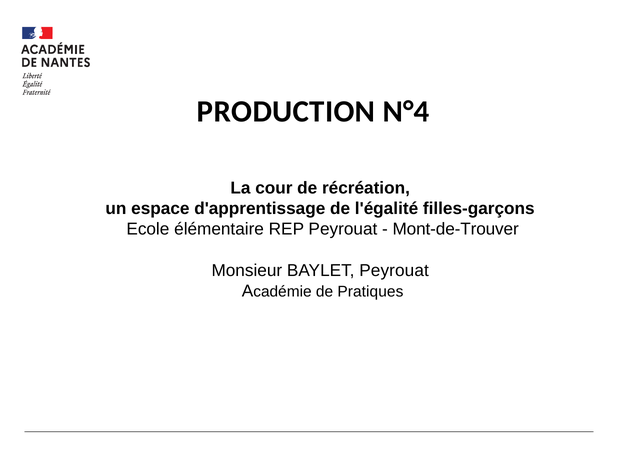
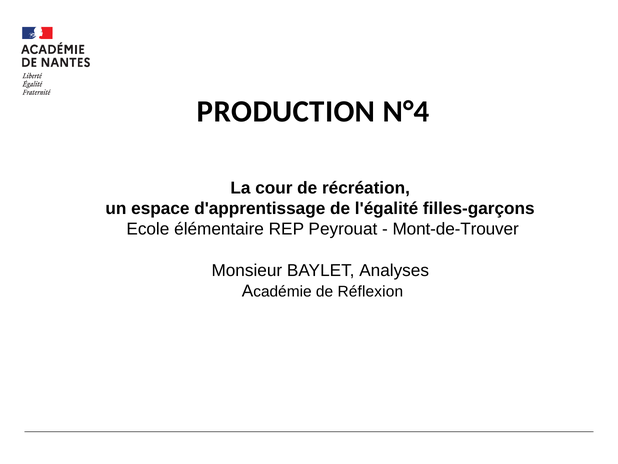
BAYLET Peyrouat: Peyrouat -> Analyses
Pratiques: Pratiques -> Réflexion
